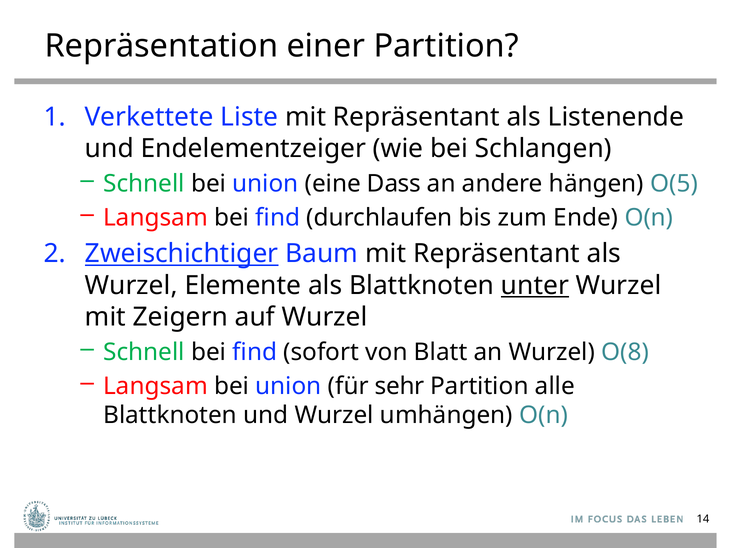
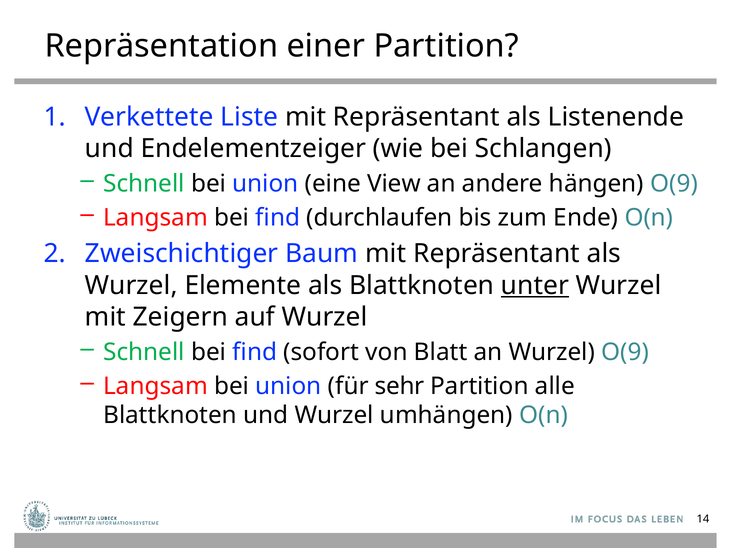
Dass: Dass -> View
hängen O(5: O(5 -> O(9
Zweischichtiger underline: present -> none
Wurzel O(8: O(8 -> O(9
